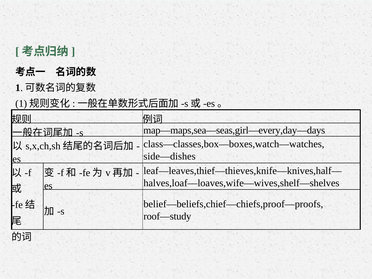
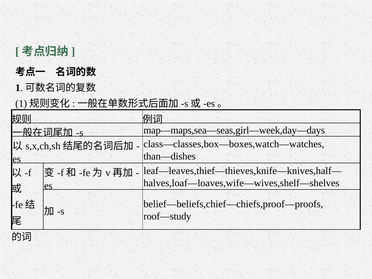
map—maps,sea—seas,girl—every,day—days: map—maps,sea—seas,girl—every,day—days -> map—maps,sea—seas,girl—week,day—days
side—dishes: side—dishes -> than—dishes
